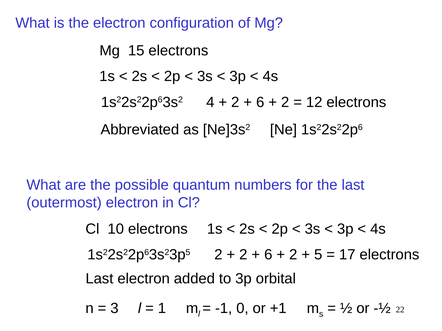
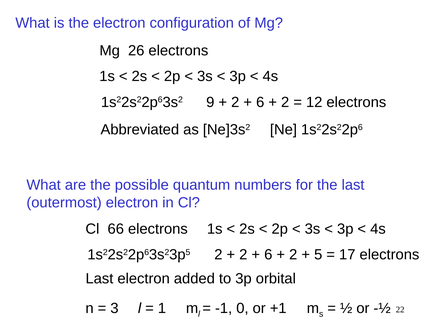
15: 15 -> 26
4: 4 -> 9
10: 10 -> 66
